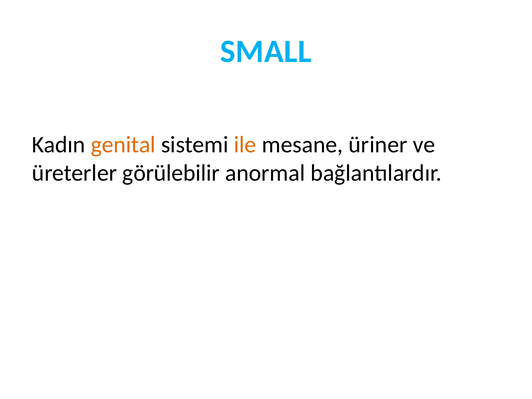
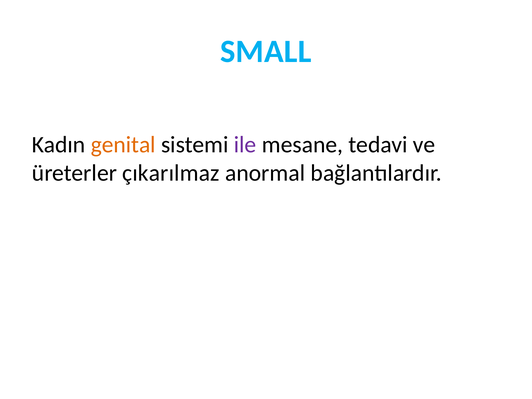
ile colour: orange -> purple
üriner: üriner -> tedavi
görülebilir: görülebilir -> çıkarılmaz
